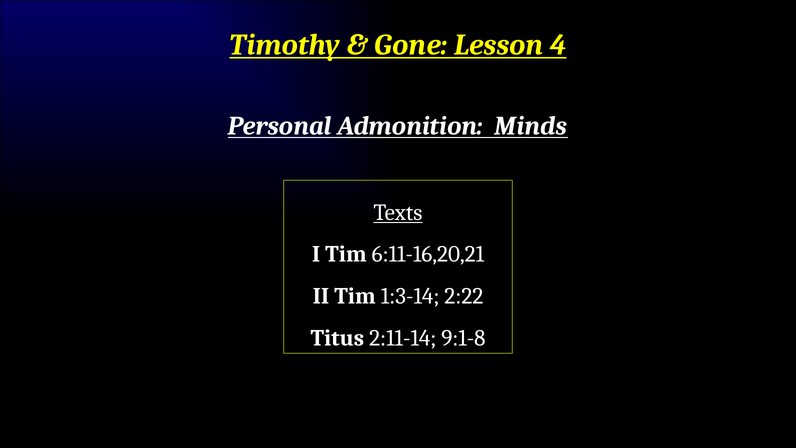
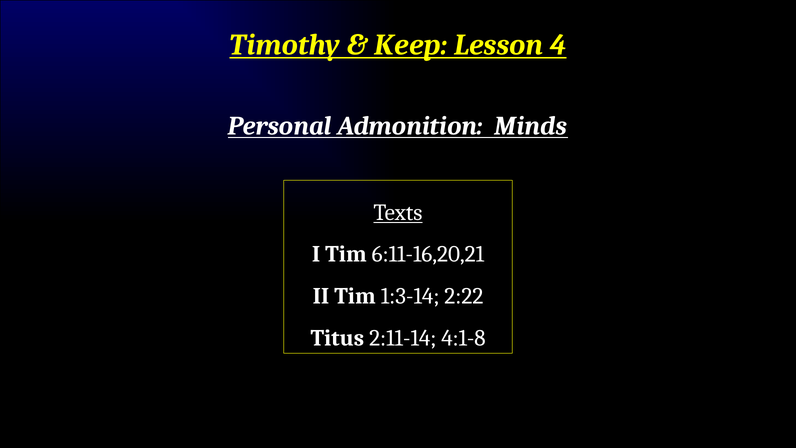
Gone: Gone -> Keep
9:1-8: 9:1-8 -> 4:1-8
